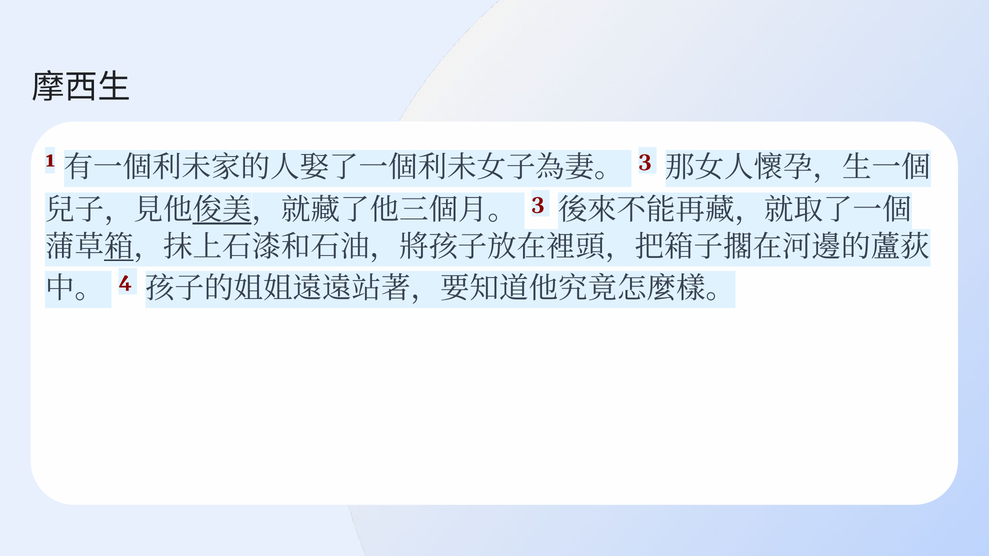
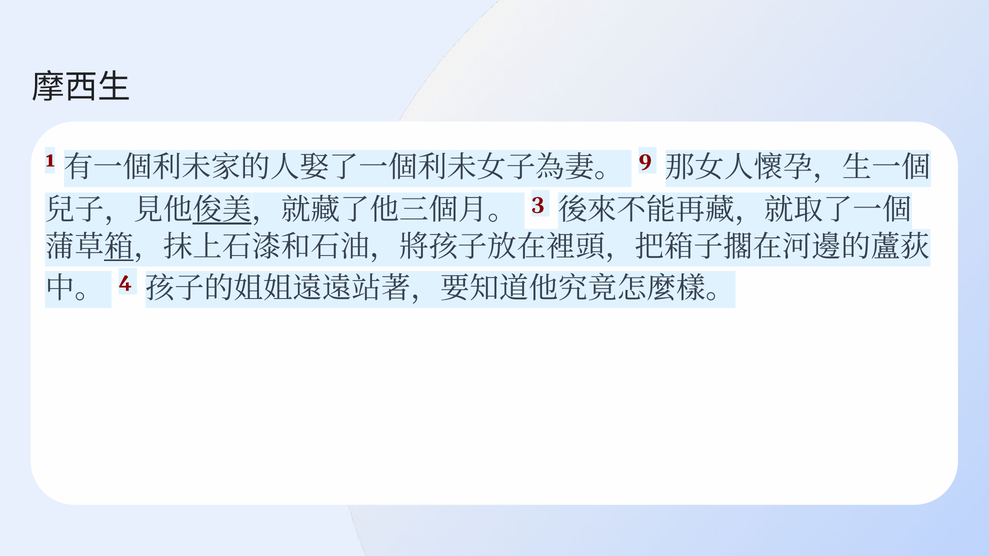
3 at (645, 160): 3 -> 9
